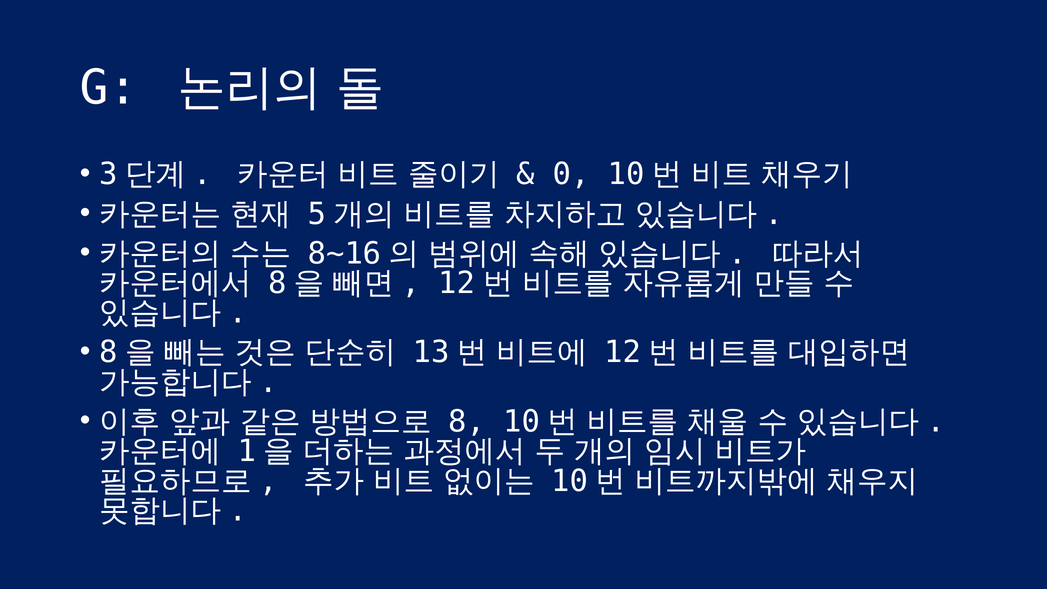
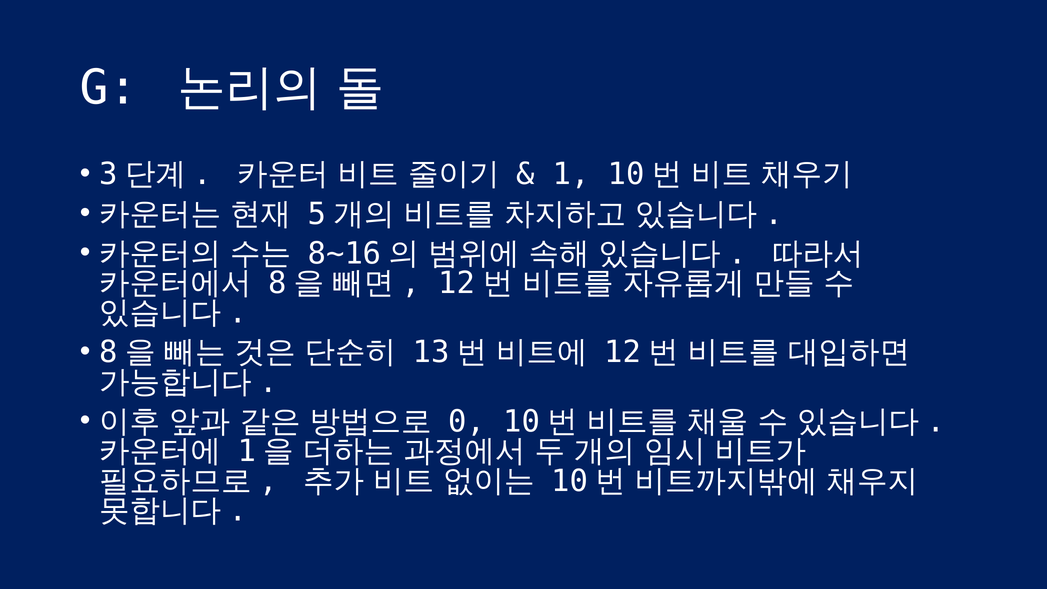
0: 0 -> 1
8: 8 -> 0
